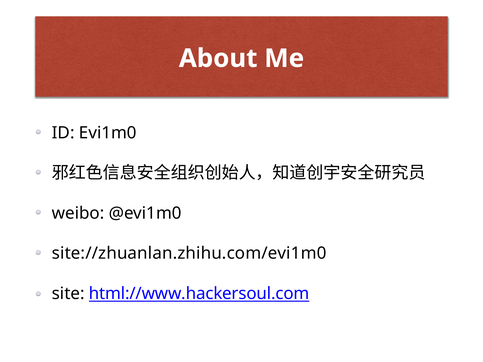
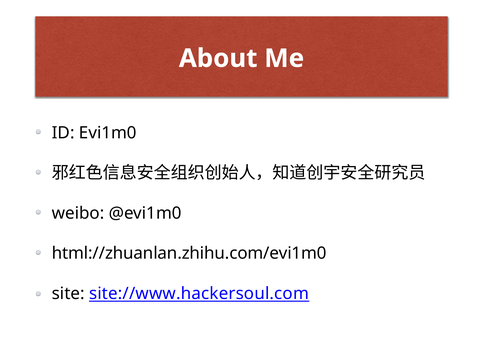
site://zhuanlan.zhihu.com/evi1m0: site://zhuanlan.zhihu.com/evi1m0 -> html://zhuanlan.zhihu.com/evi1m0
html://www.hackersoul.com: html://www.hackersoul.com -> site://www.hackersoul.com
